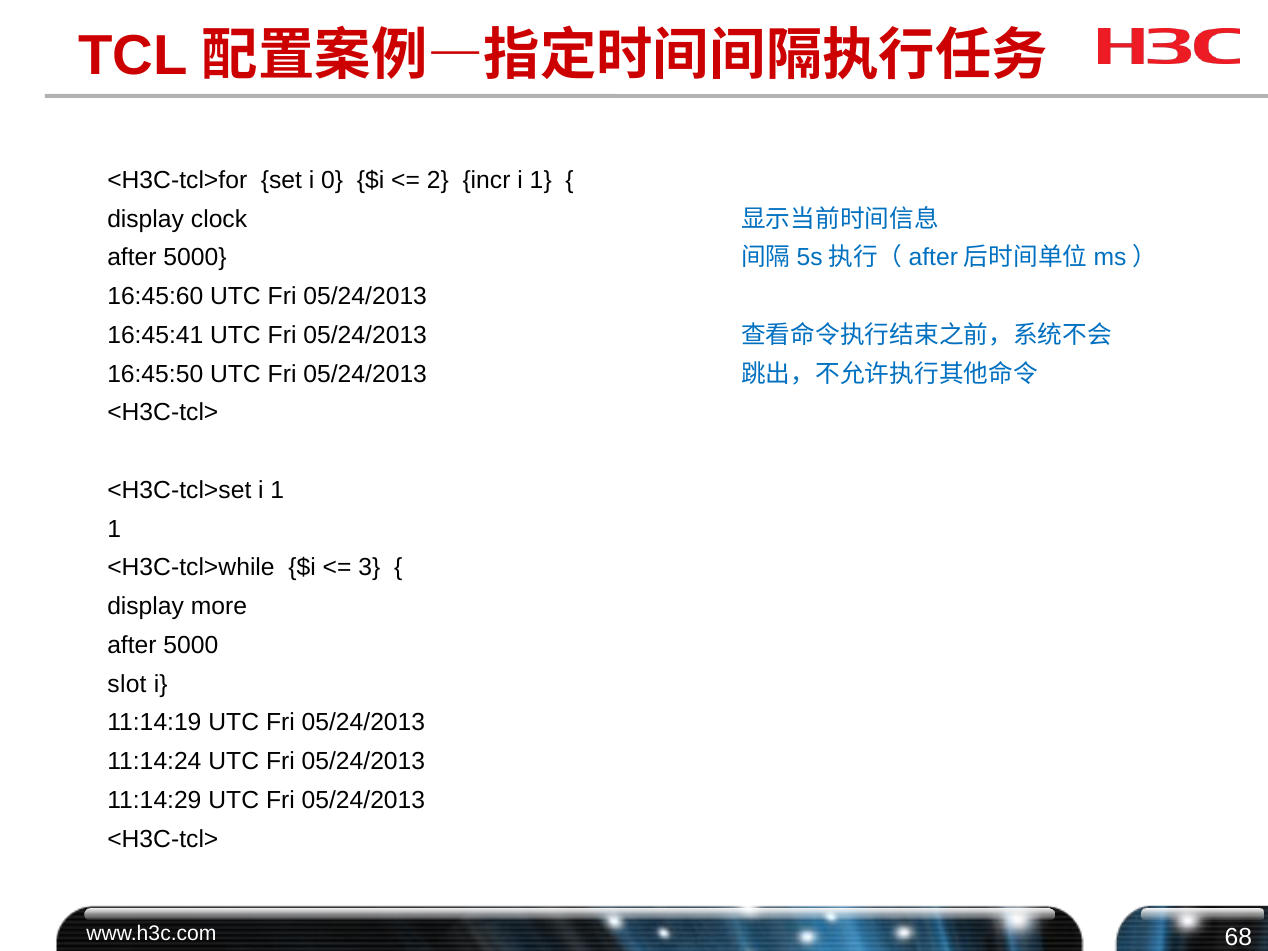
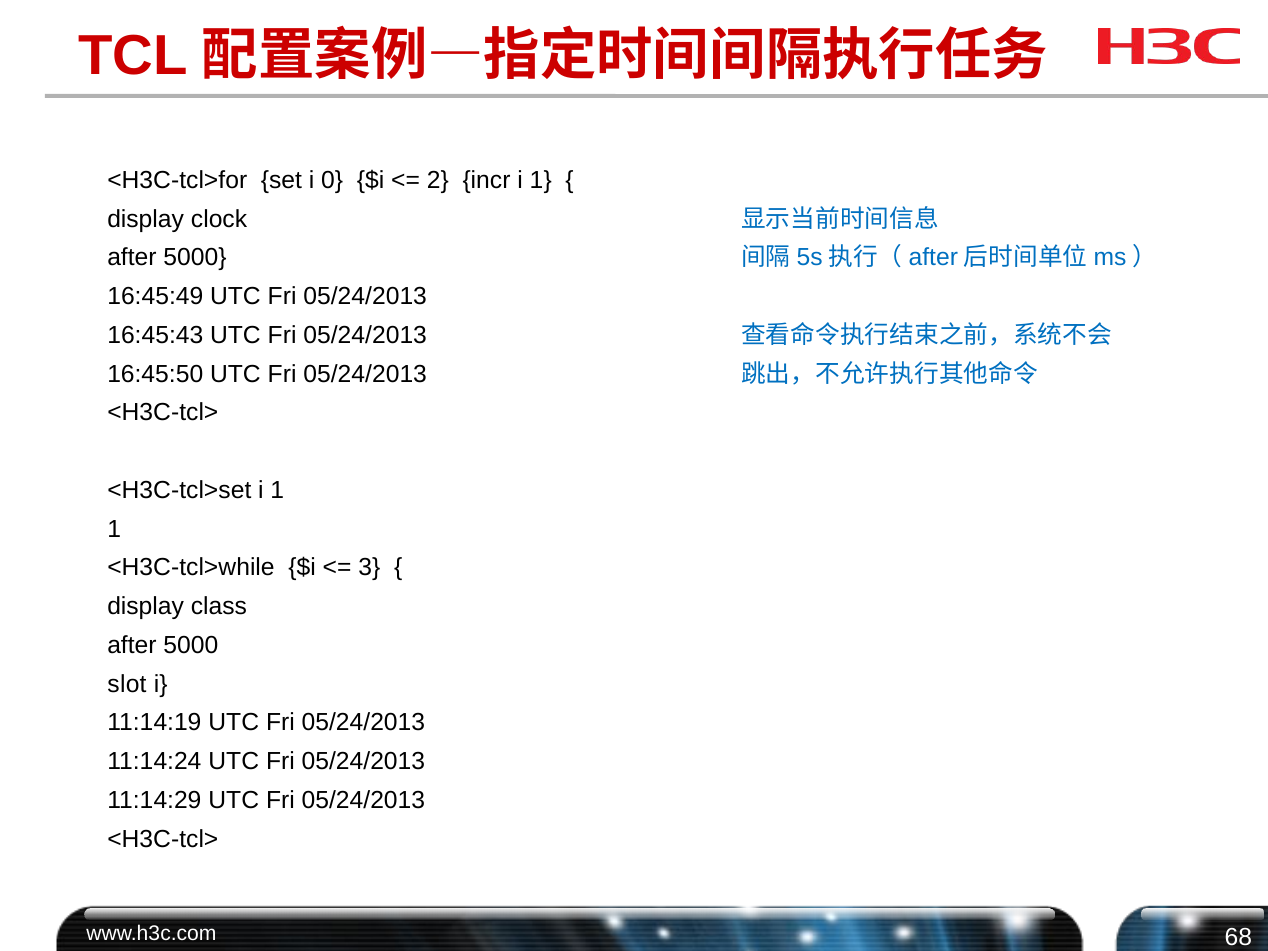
16:45:60: 16:45:60 -> 16:45:49
16:45:41: 16:45:41 -> 16:45:43
more: more -> class
